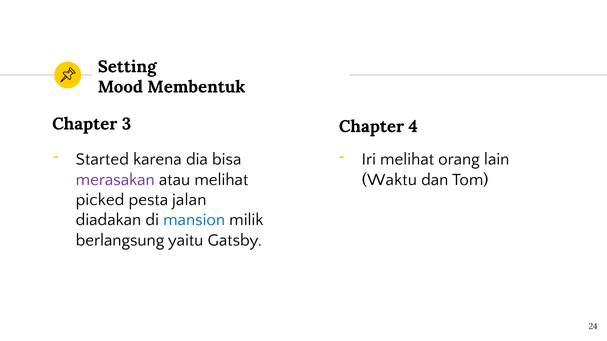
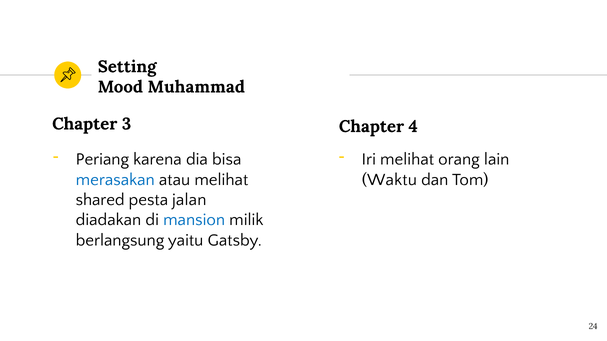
Membentuk: Membentuk -> Muhammad
Started: Started -> Periang
merasakan colour: purple -> blue
picked: picked -> shared
